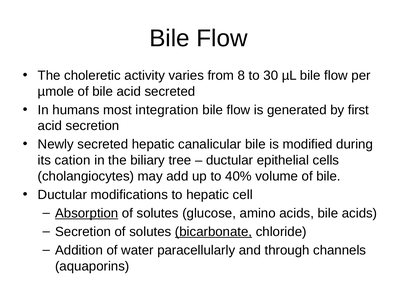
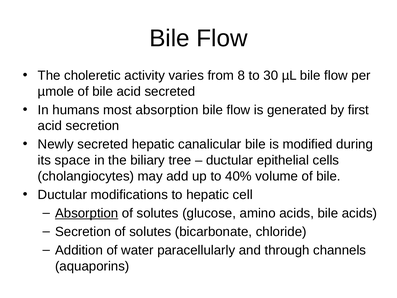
most integration: integration -> absorption
cation: cation -> space
bicarbonate underline: present -> none
